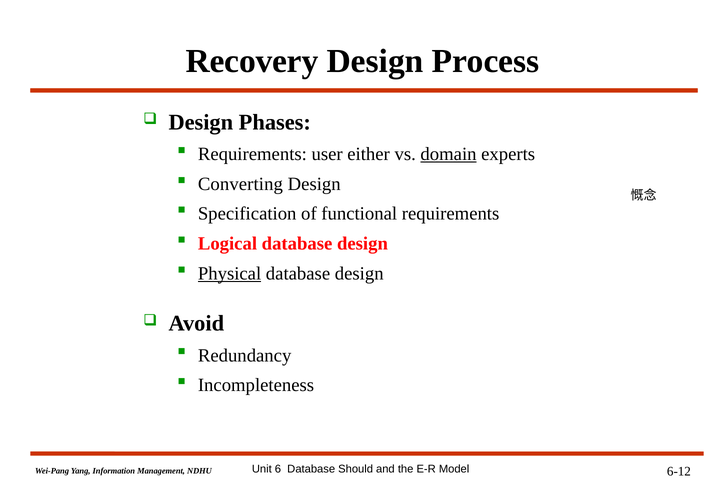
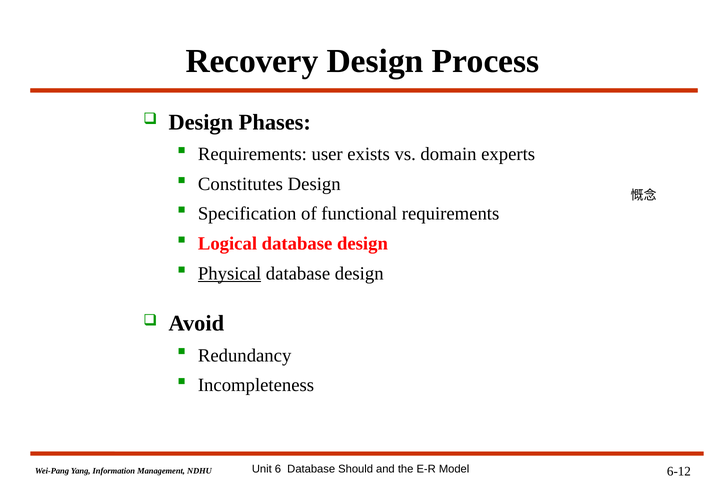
either: either -> exists
domain underline: present -> none
Converting: Converting -> Constitutes
